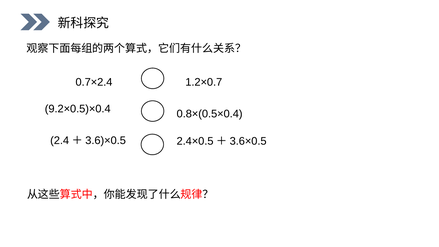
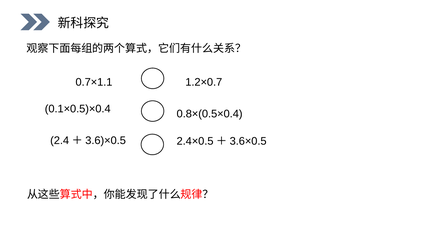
0.7×2.4: 0.7×2.4 -> 0.7×1.1
9.2×0.5)×0.4: 9.2×0.5)×0.4 -> 0.1×0.5)×0.4
